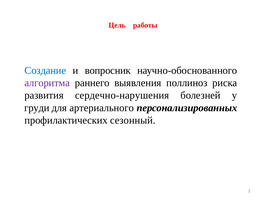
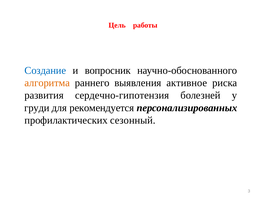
алгоритма colour: purple -> orange
поллиноз: поллиноз -> активное
сердечно-нарушения: сердечно-нарушения -> сердечно-гипотензия
артериального: артериального -> рекомендуется
